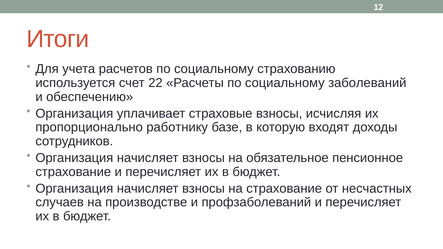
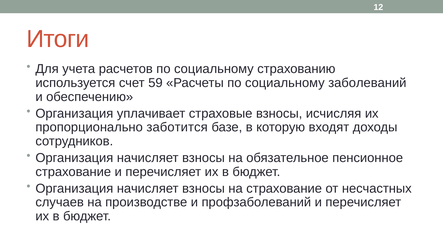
22: 22 -> 59
работнику: работнику -> заботится
